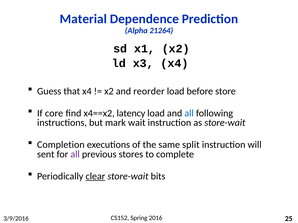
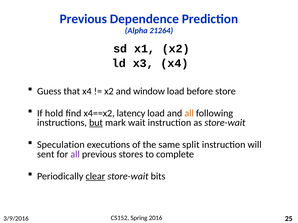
Material at (83, 19): Material -> Previous
reorder: reorder -> window
core: core -> hold
all at (189, 113) colour: blue -> orange
but underline: none -> present
Completion: Completion -> Speculation
